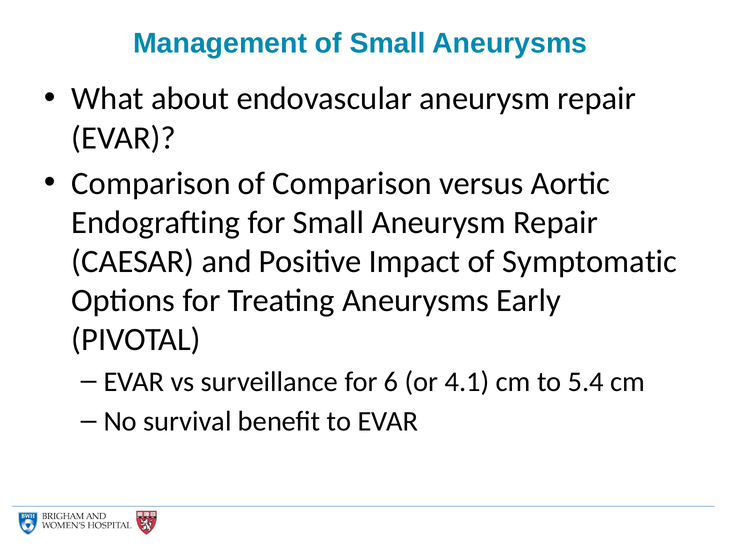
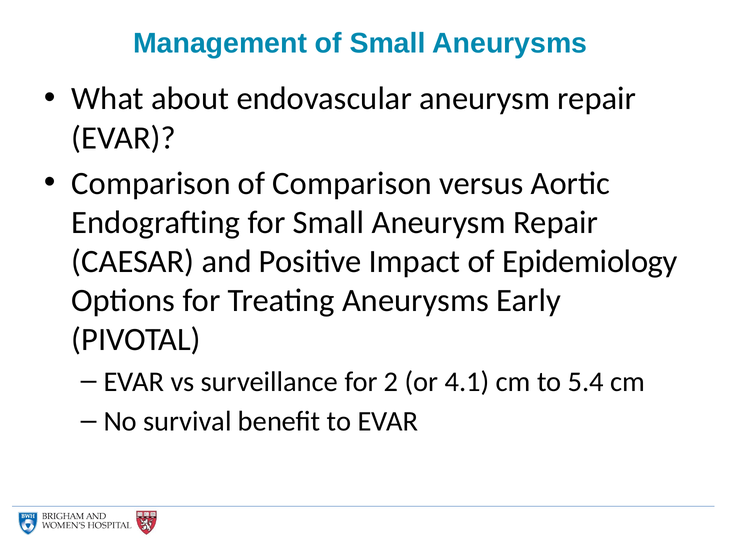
Symptomatic: Symptomatic -> Epidemiology
6: 6 -> 2
